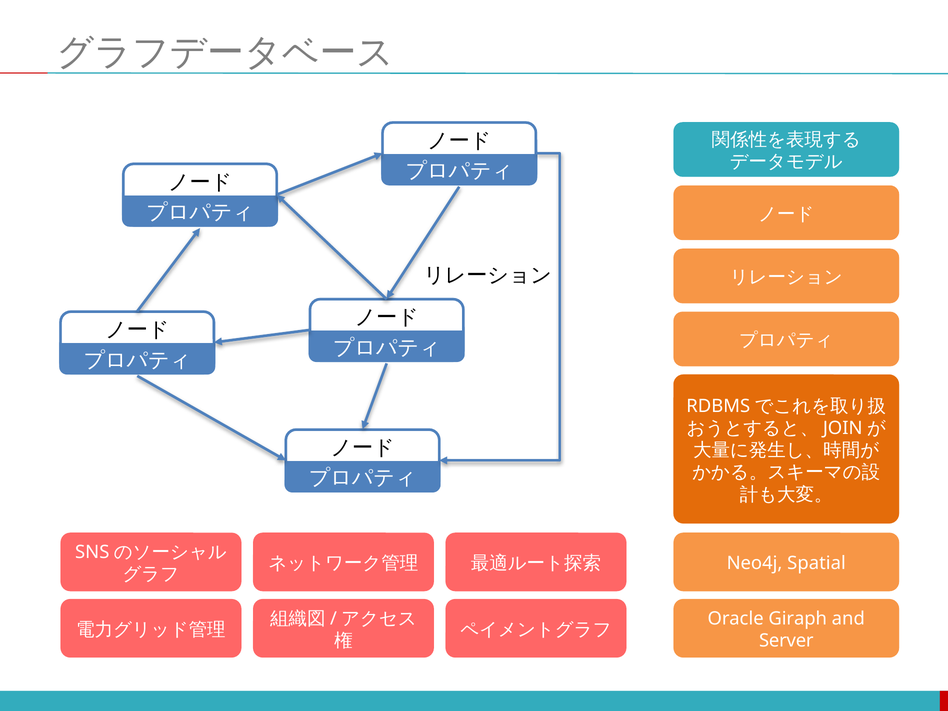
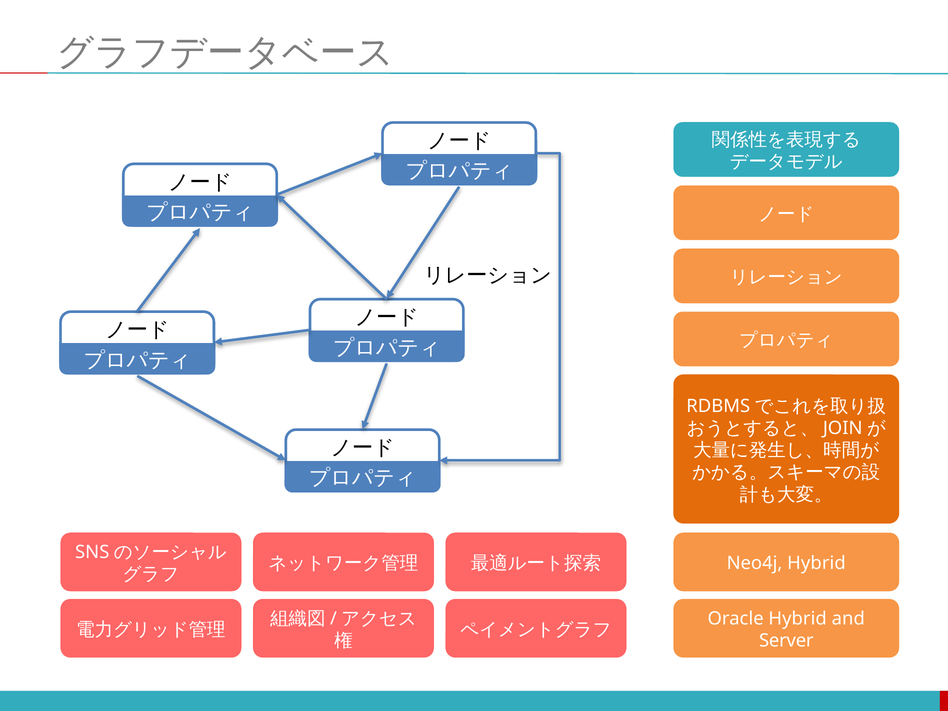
Neo4j Spatial: Spatial -> Hybrid
Oracle Giraph: Giraph -> Hybrid
